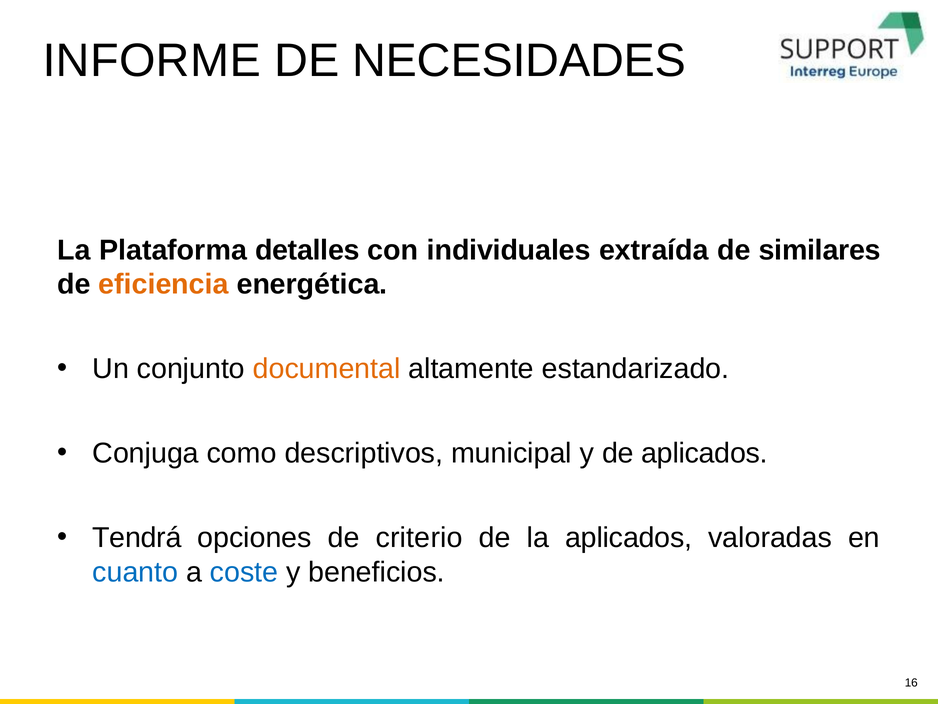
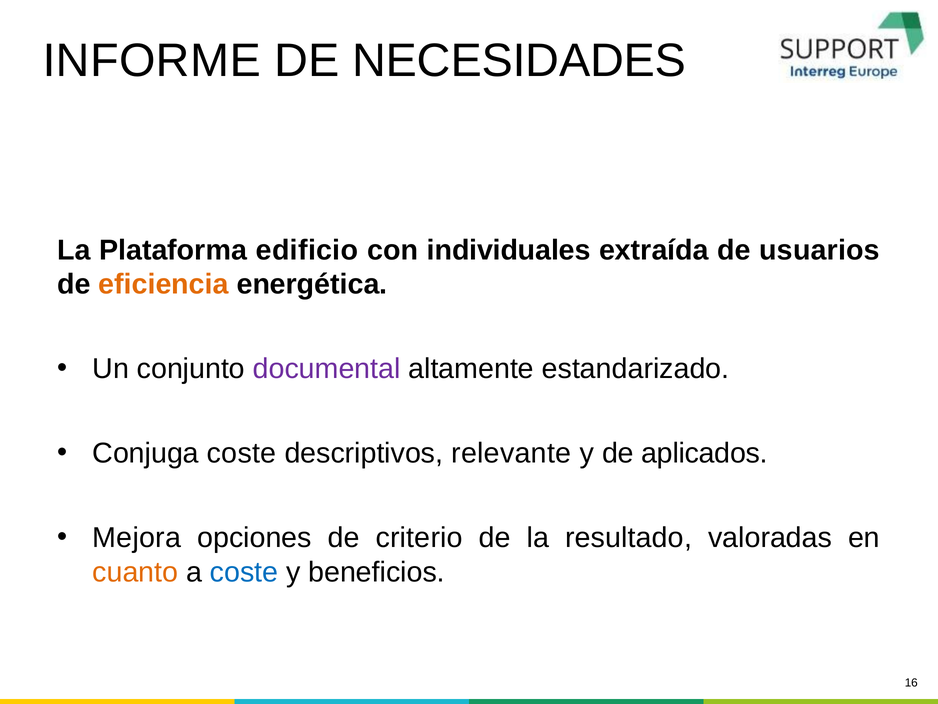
detalles: detalles -> edificio
similares: similares -> usuarios
documental colour: orange -> purple
Conjuga como: como -> coste
municipal: municipal -> relevante
Tendrá: Tendrá -> Mejora
la aplicados: aplicados -> resultado
cuanto colour: blue -> orange
